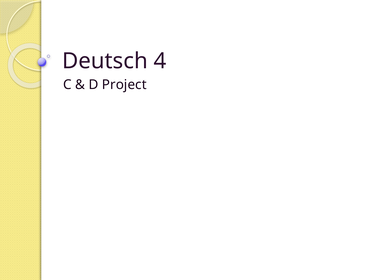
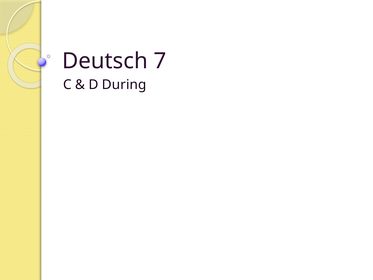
4: 4 -> 7
Project: Project -> During
